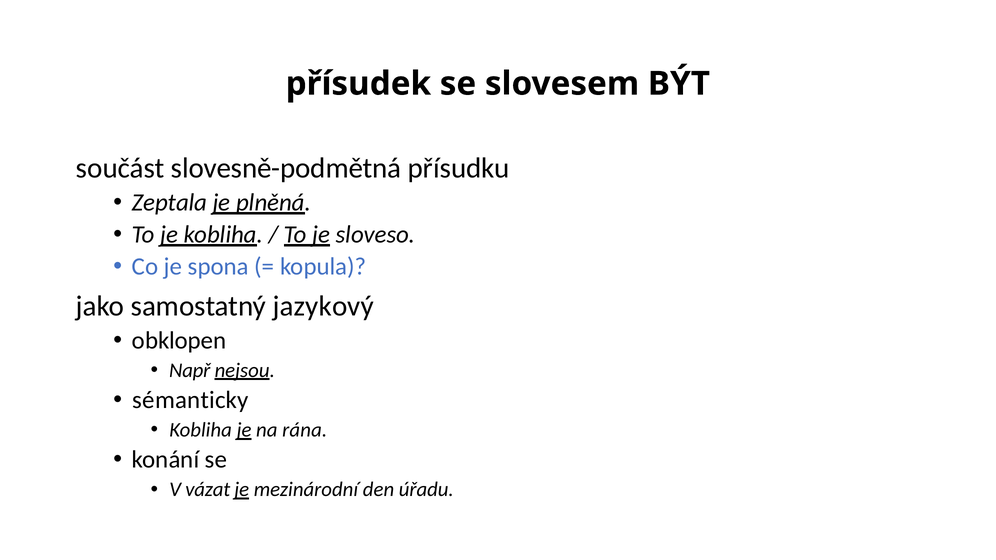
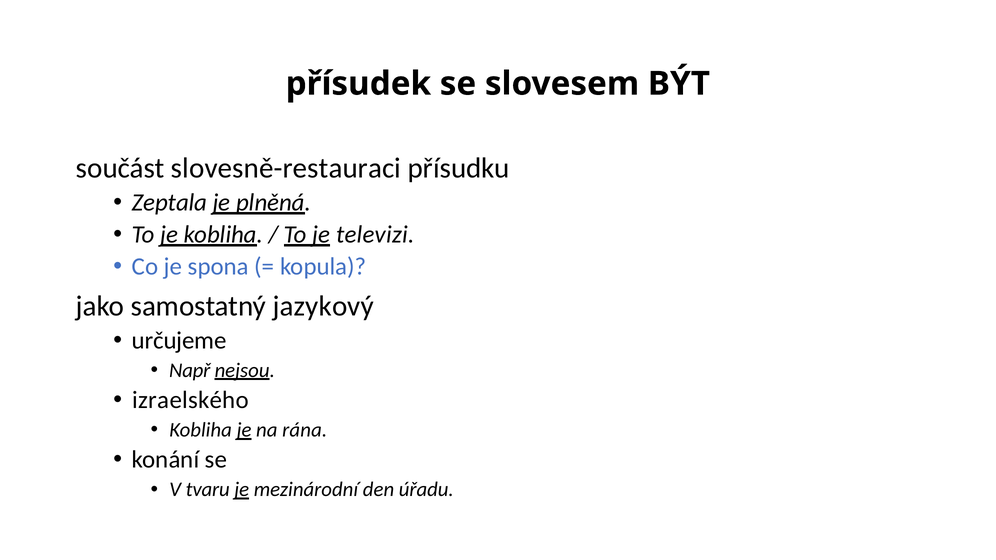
slovesně-podmětná: slovesně-podmětná -> slovesně-restauraci
sloveso: sloveso -> televizi
obklopen: obklopen -> určujeme
sémanticky: sémanticky -> izraelského
vázat: vázat -> tvaru
